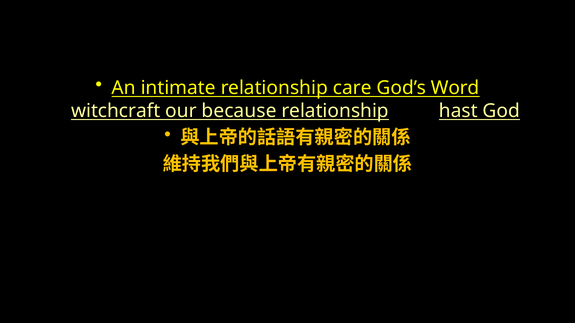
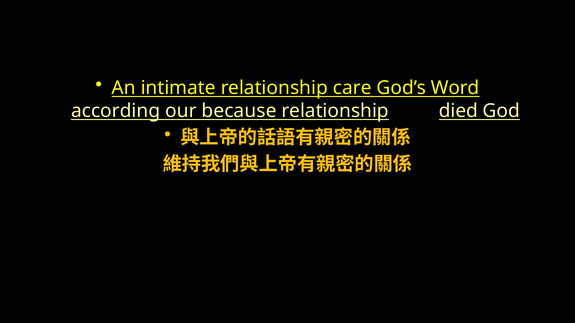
witchcraft: witchcraft -> according
hast: hast -> died
